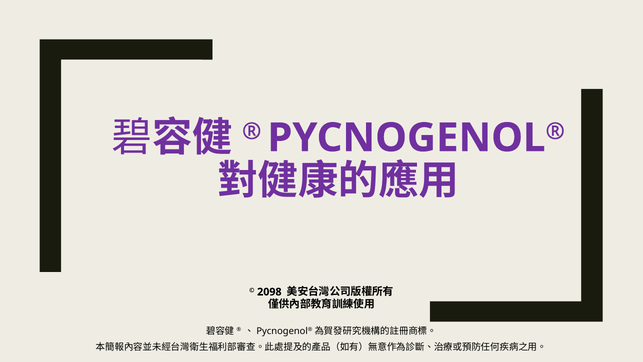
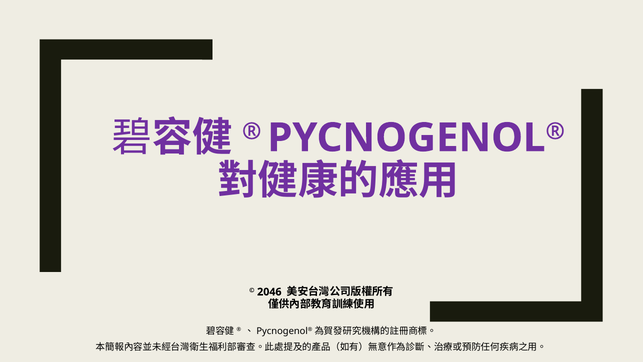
2098: 2098 -> 2046
